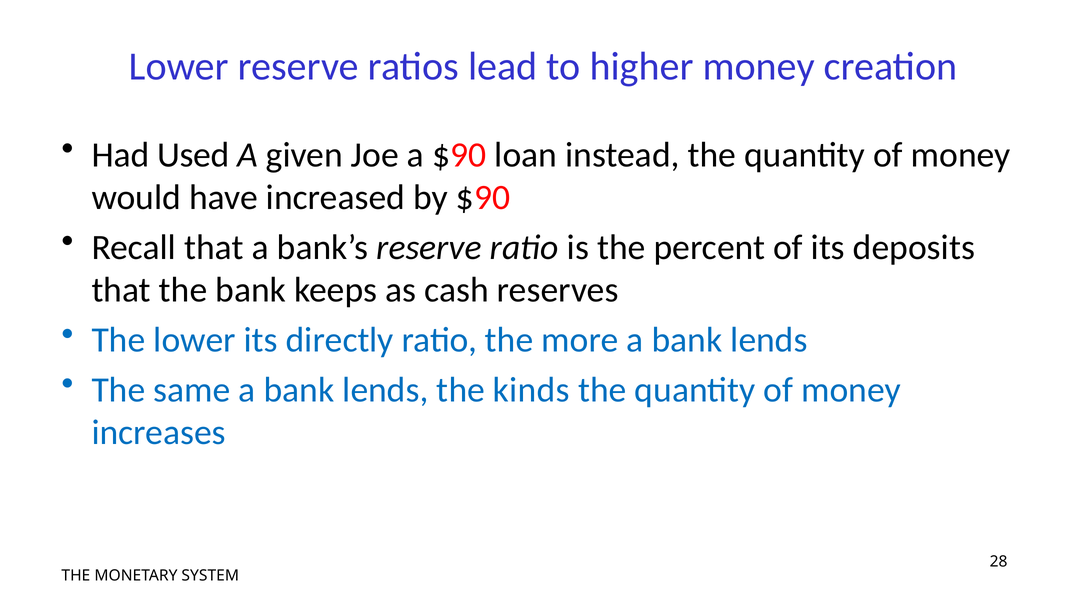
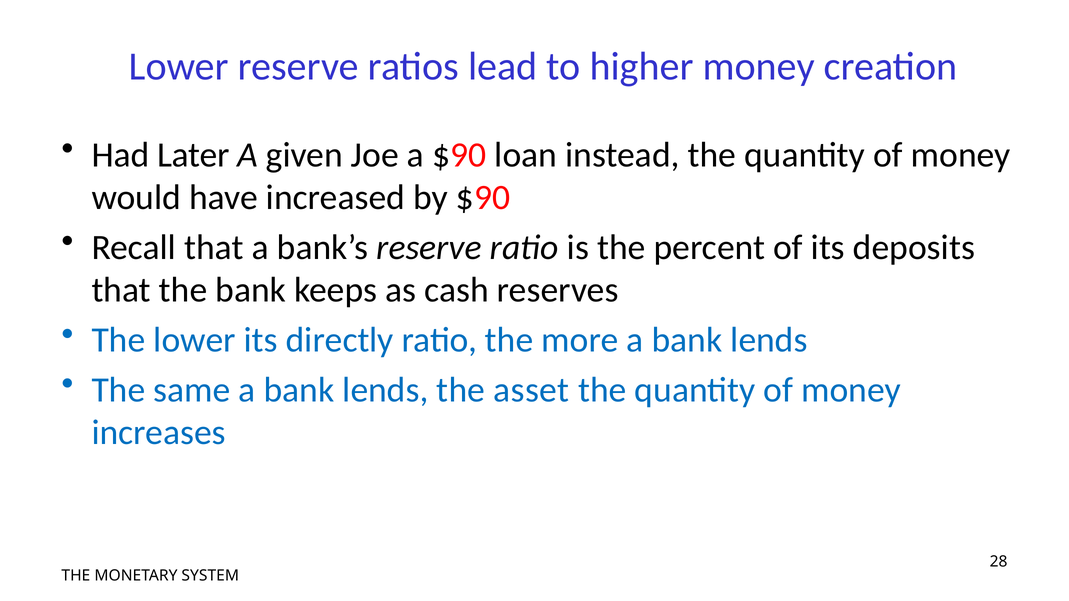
Used: Used -> Later
kinds: kinds -> asset
